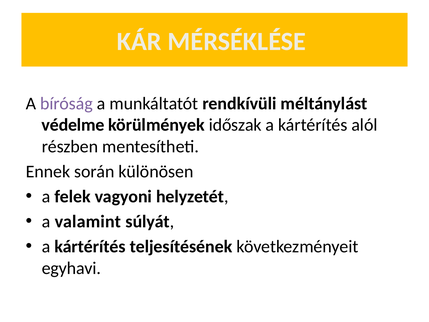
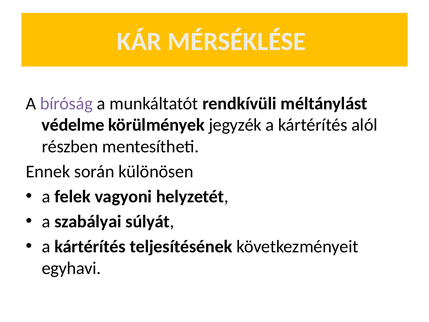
időszak: időszak -> jegyzék
valamint: valamint -> szabályai
